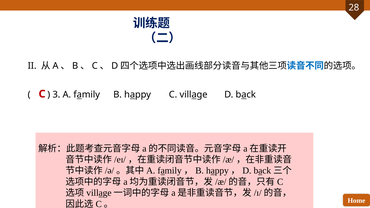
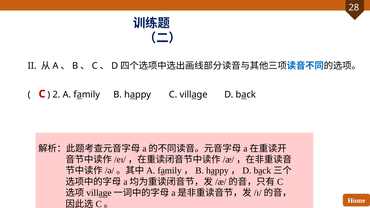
3: 3 -> 2
